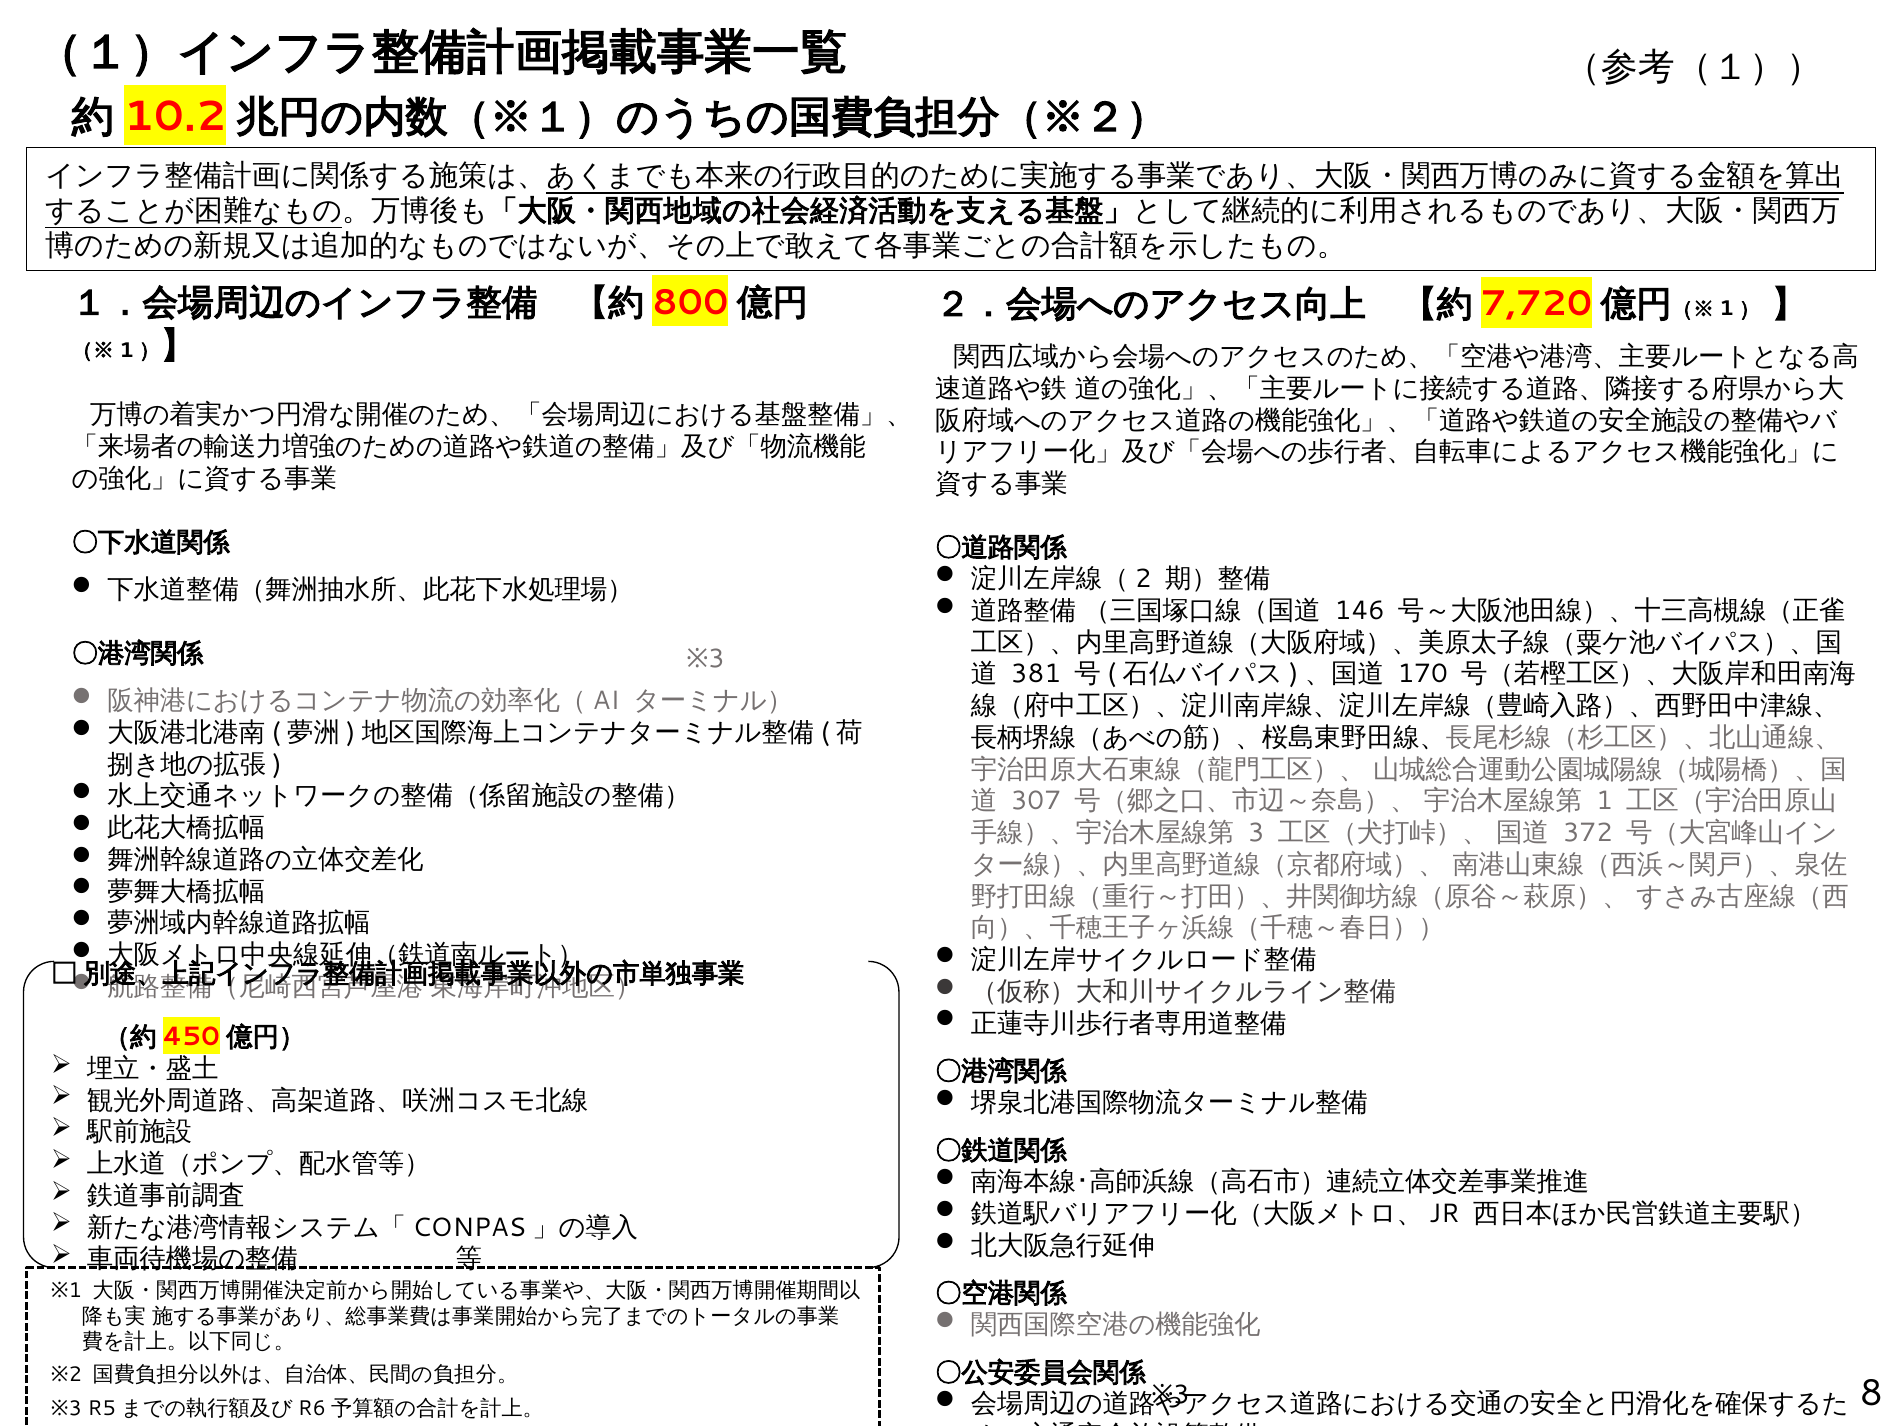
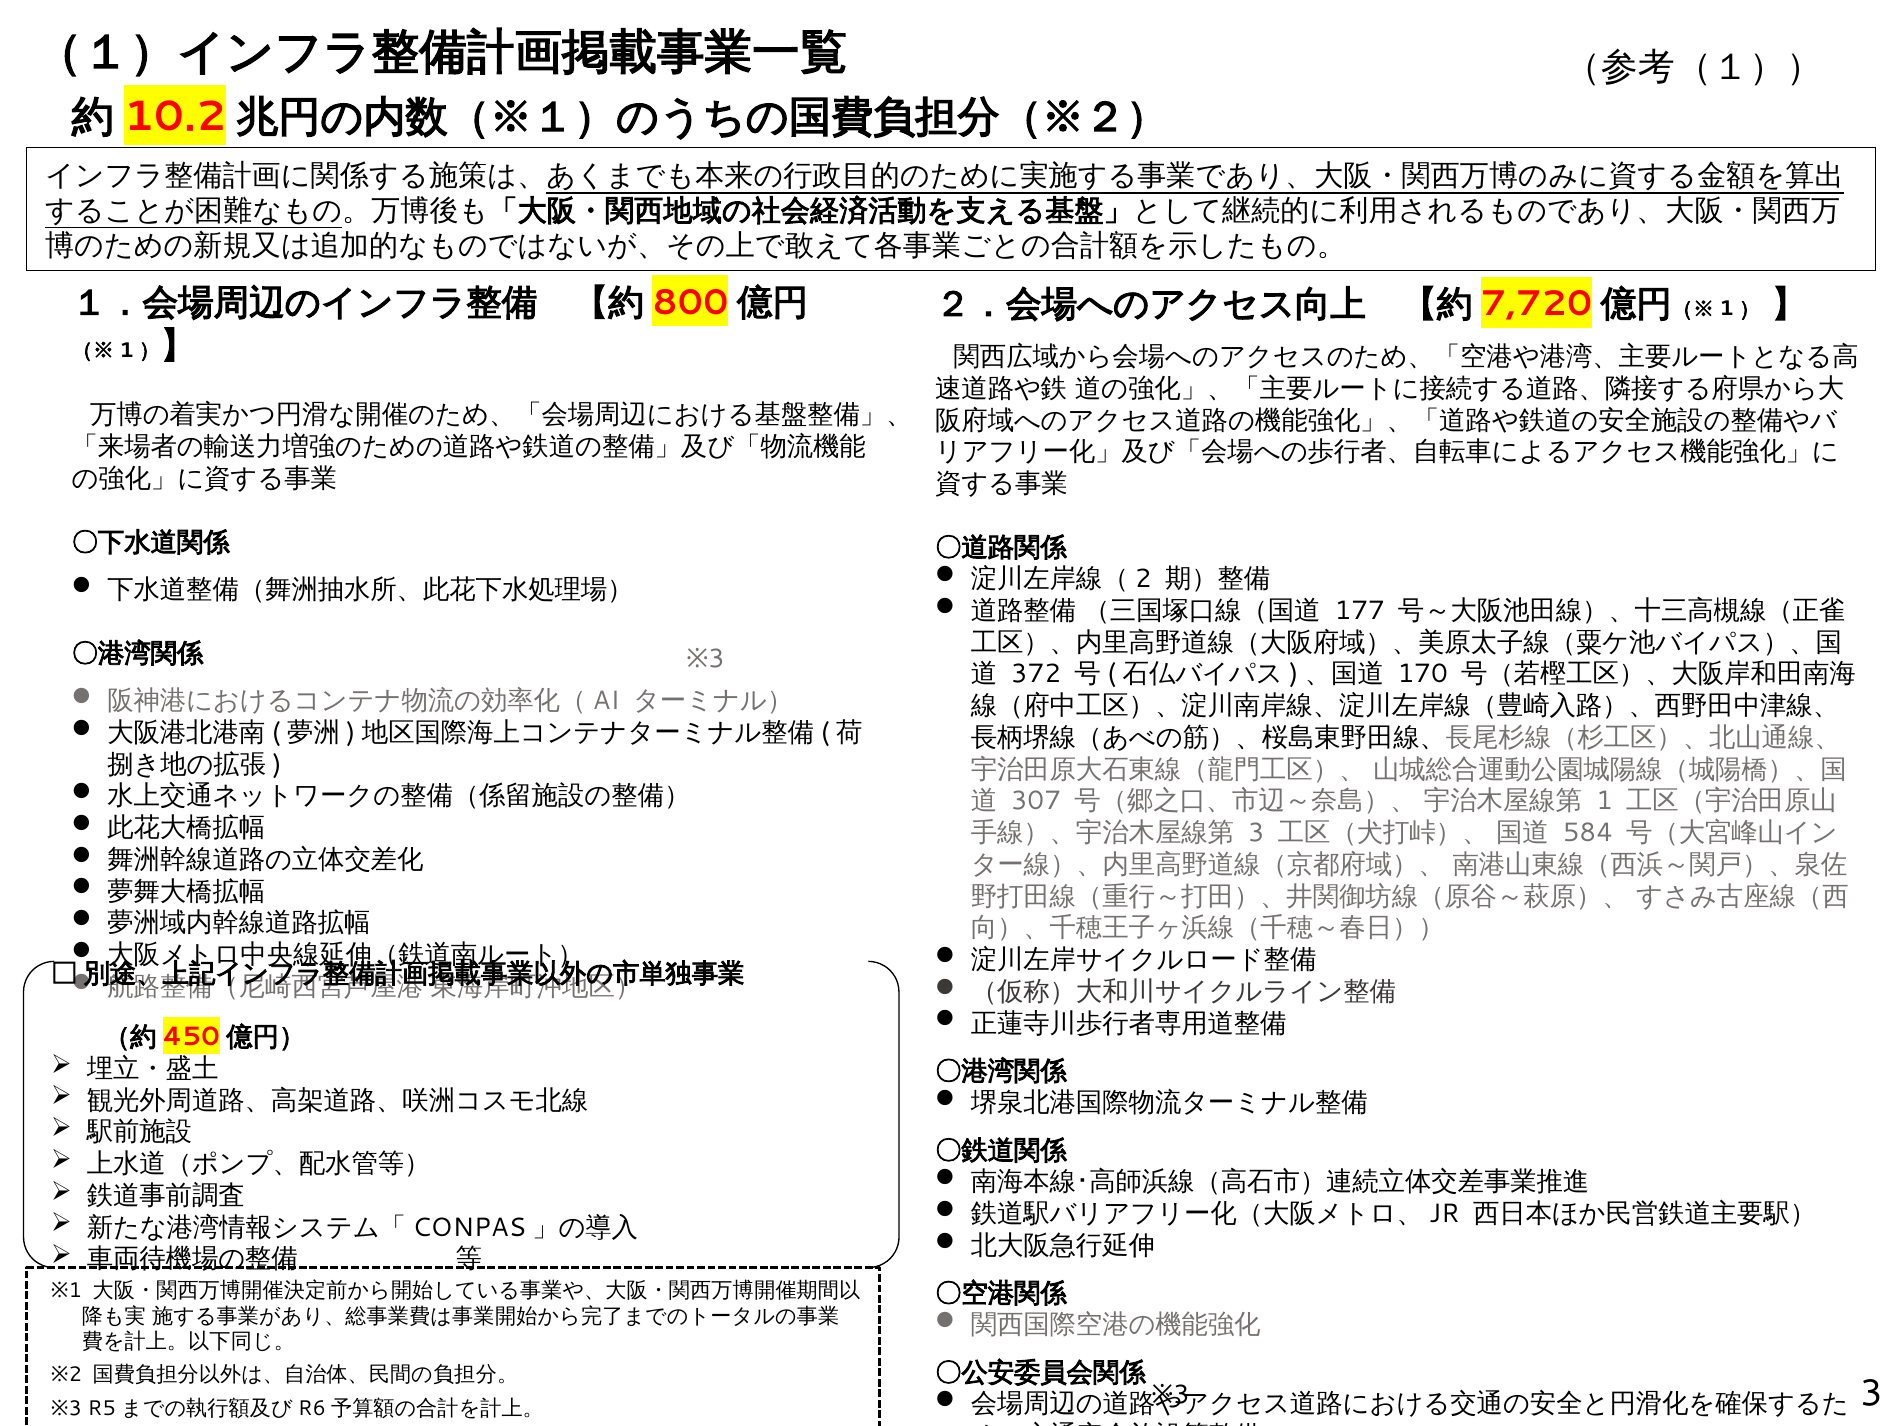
146: 146 -> 177
381: 381 -> 372
372: 372 -> 584
8 at (1871, 1393): 8 -> 3
